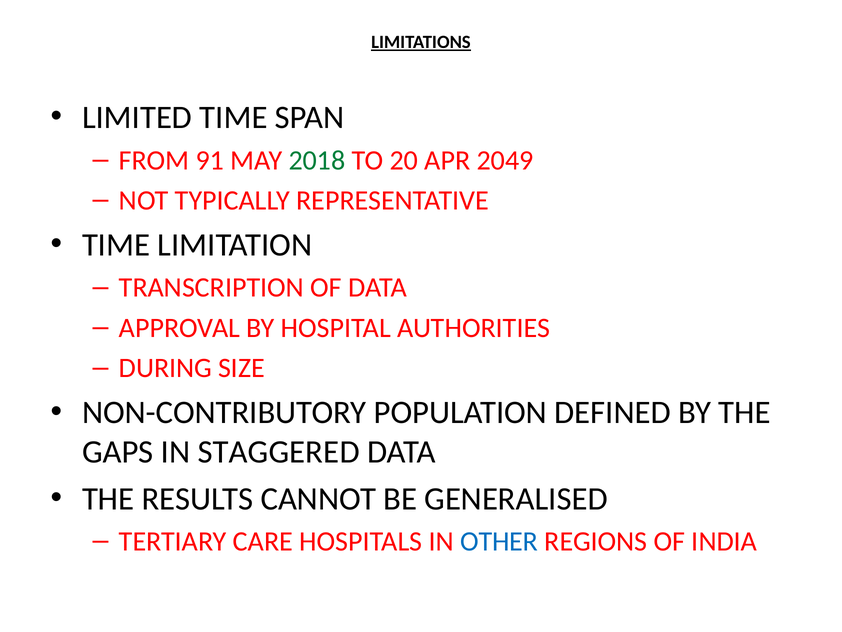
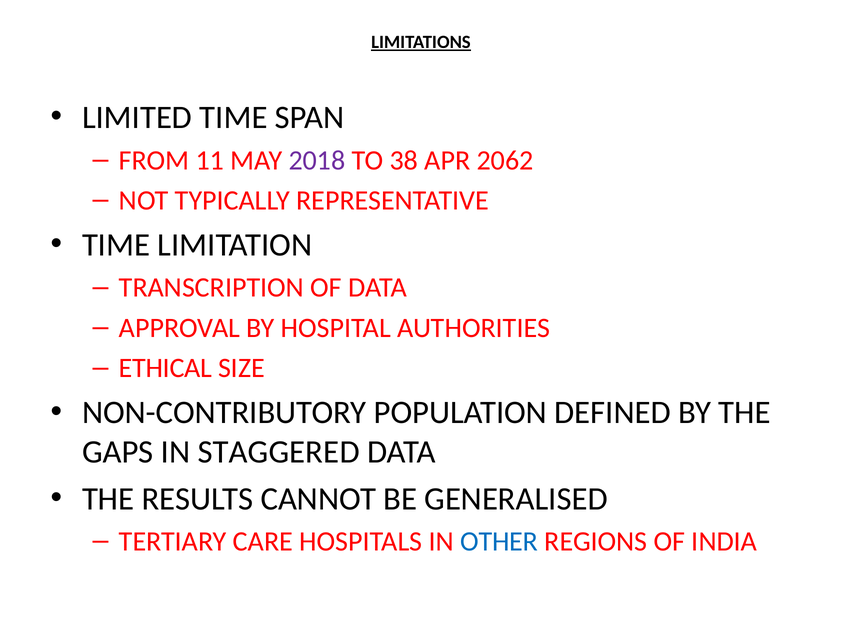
91: 91 -> 11
2018 colour: green -> purple
20: 20 -> 38
2049: 2049 -> 2062
DURING: DURING -> ETHICAL
